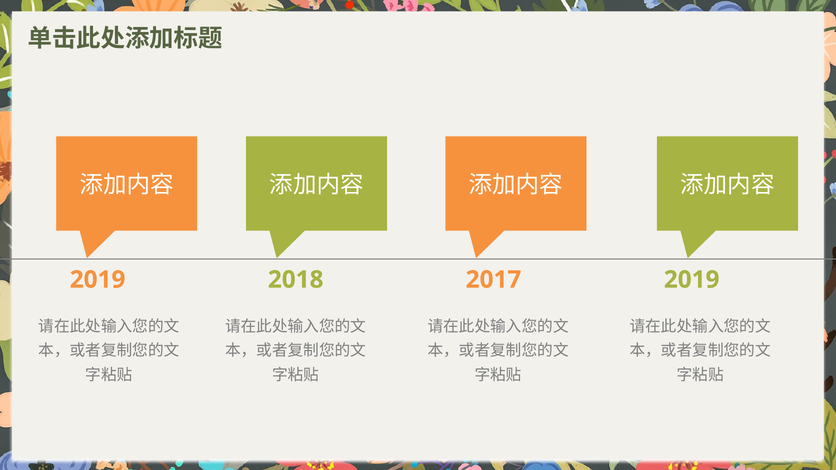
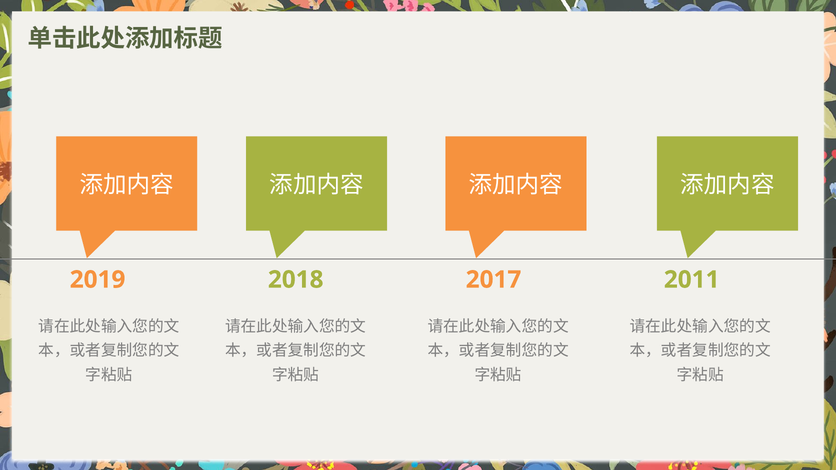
2017 2019: 2019 -> 2011
